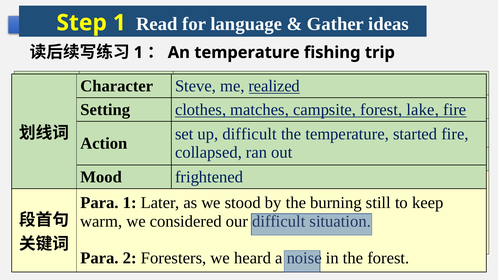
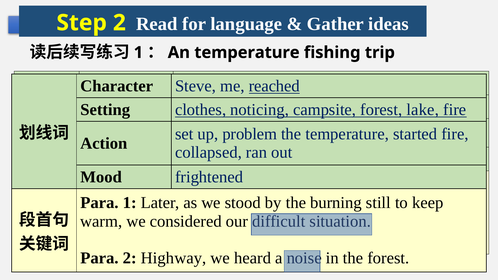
Step 1: 1 -> 2
realized: realized -> reached
matches: matches -> noticing
up difficult: difficult -> problem
Foresters: Foresters -> Highway
